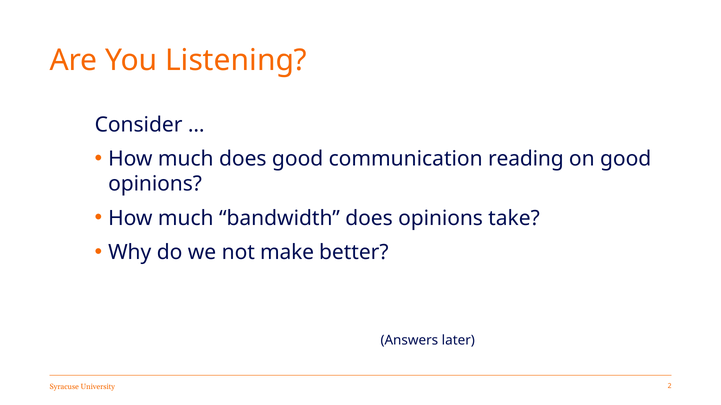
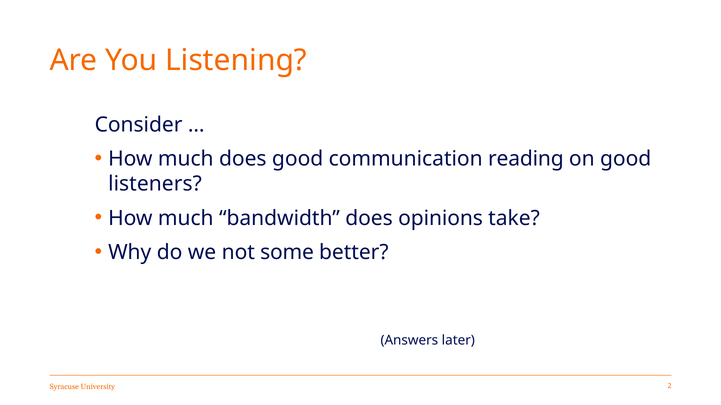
opinions at (155, 184): opinions -> listeners
make: make -> some
